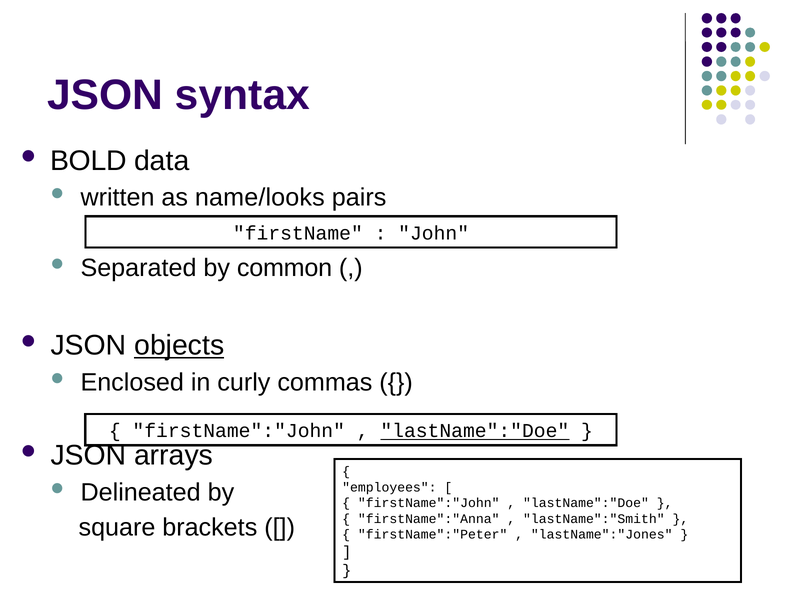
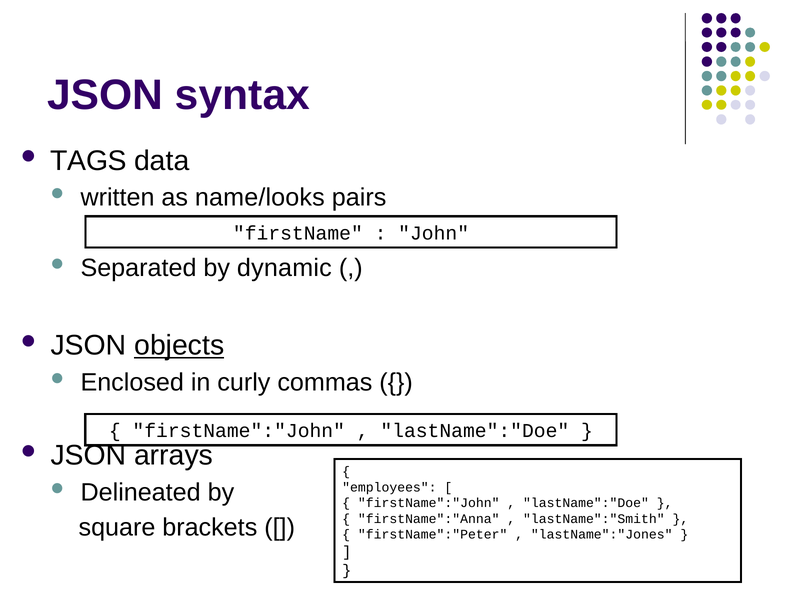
BOLD: BOLD -> TAGS
common: common -> dynamic
lastName":"Doe at (475, 431) underline: present -> none
